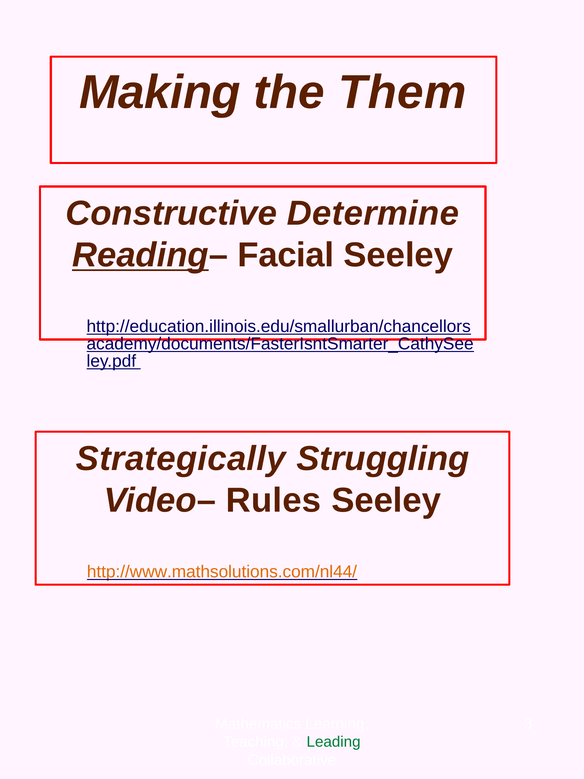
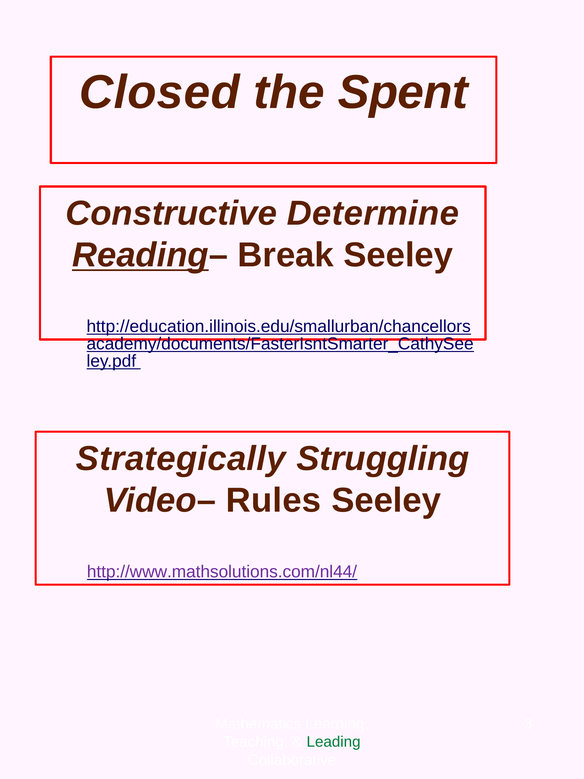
Making: Making -> Closed
Them: Them -> Spent
Facial: Facial -> Break
http://www.mathsolutions.com/nl44/ colour: orange -> purple
